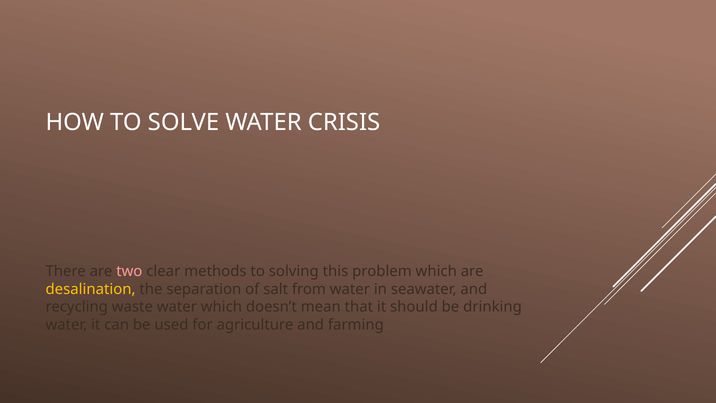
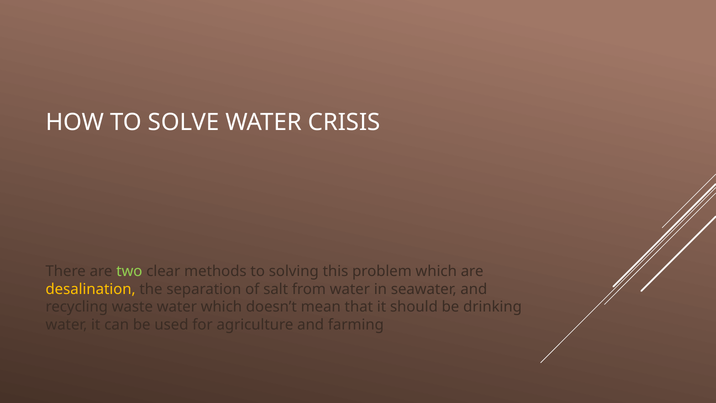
two colour: pink -> light green
